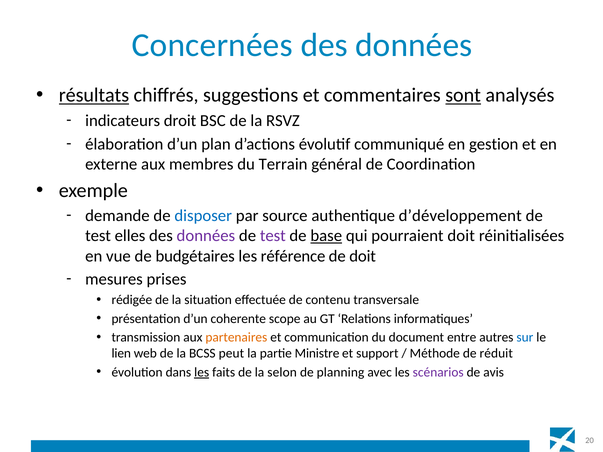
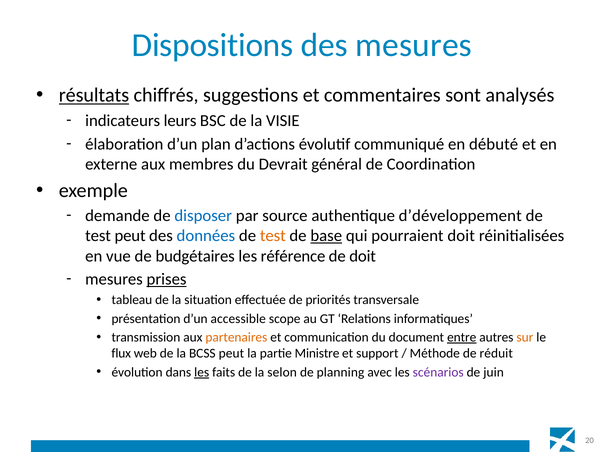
Concernées: Concernées -> Dispositions
données at (414, 45): données -> mesures
sont underline: present -> none
droit: droit -> leurs
RSVZ: RSVZ -> VISIE
gestion: gestion -> débuté
Terrain: Terrain -> Devrait
test elles: elles -> peut
données at (206, 236) colour: purple -> blue
test at (273, 236) colour: purple -> orange
prises underline: none -> present
rédigée: rédigée -> tableau
contenu: contenu -> priorités
coherente: coherente -> accessible
entre underline: none -> present
sur colour: blue -> orange
lien: lien -> flux
avis: avis -> juin
